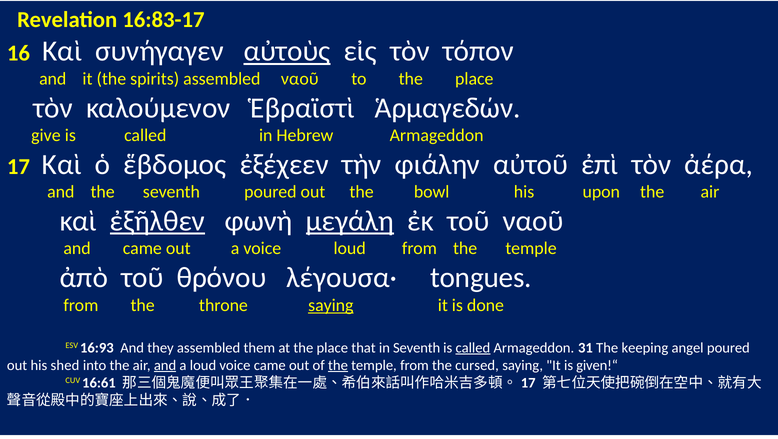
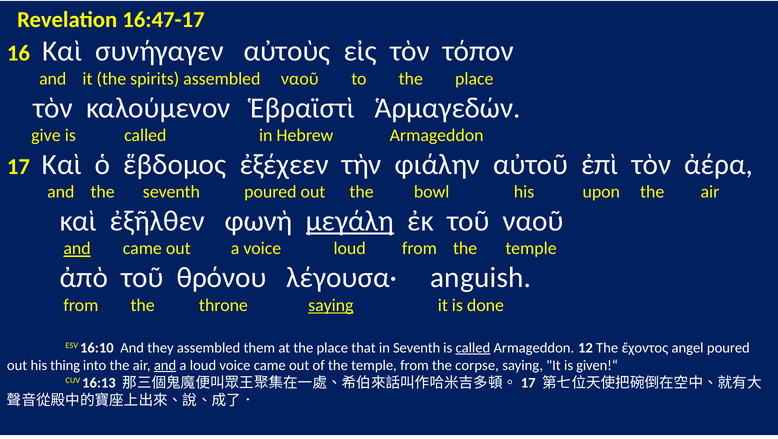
16:83-17: 16:83-17 -> 16:47-17
αὐτοὺς underline: present -> none
ἐξῆλθεν underline: present -> none
and at (77, 248) underline: none -> present
tongues: tongues -> anguish
16:93: 16:93 -> 16:10
31: 31 -> 12
keeping: keeping -> ἔχοντος
shed: shed -> thing
the at (338, 365) underline: present -> none
cursed: cursed -> corpse
16:61: 16:61 -> 16:13
